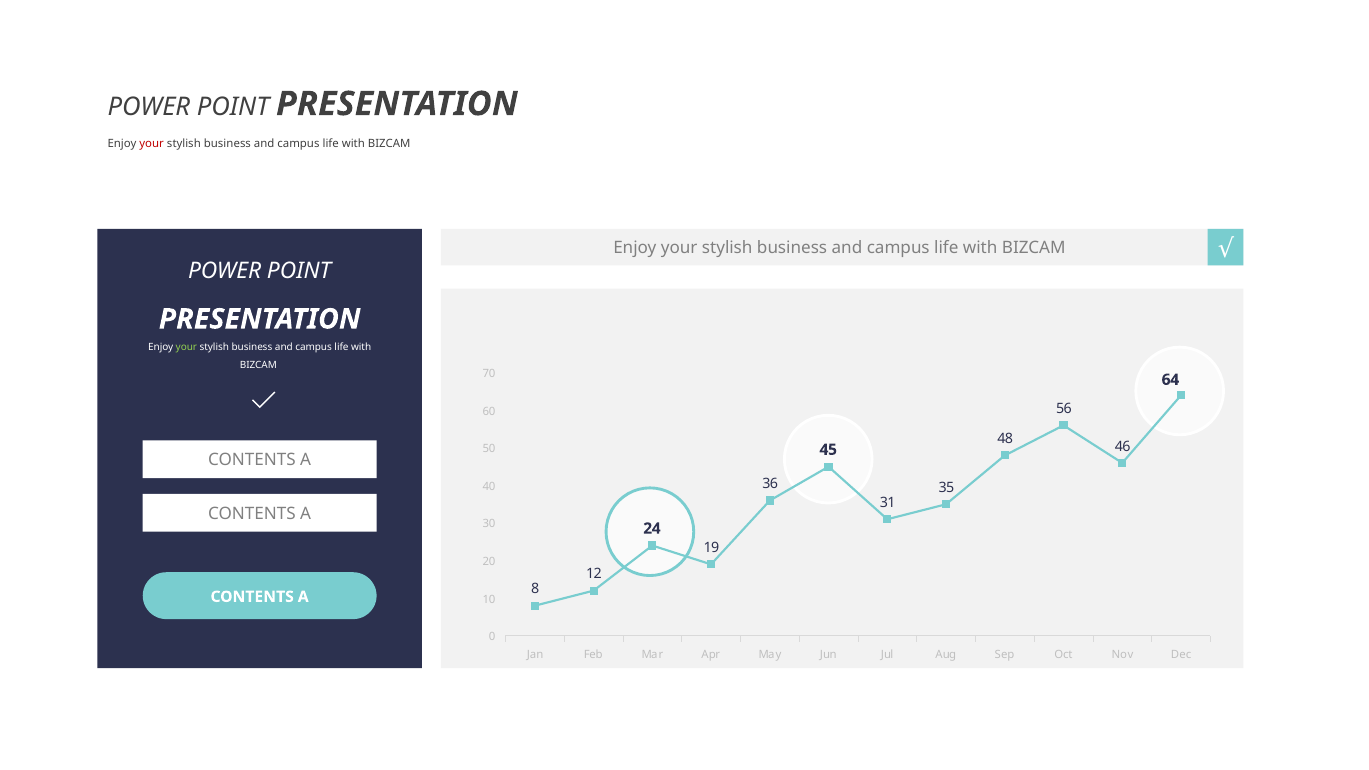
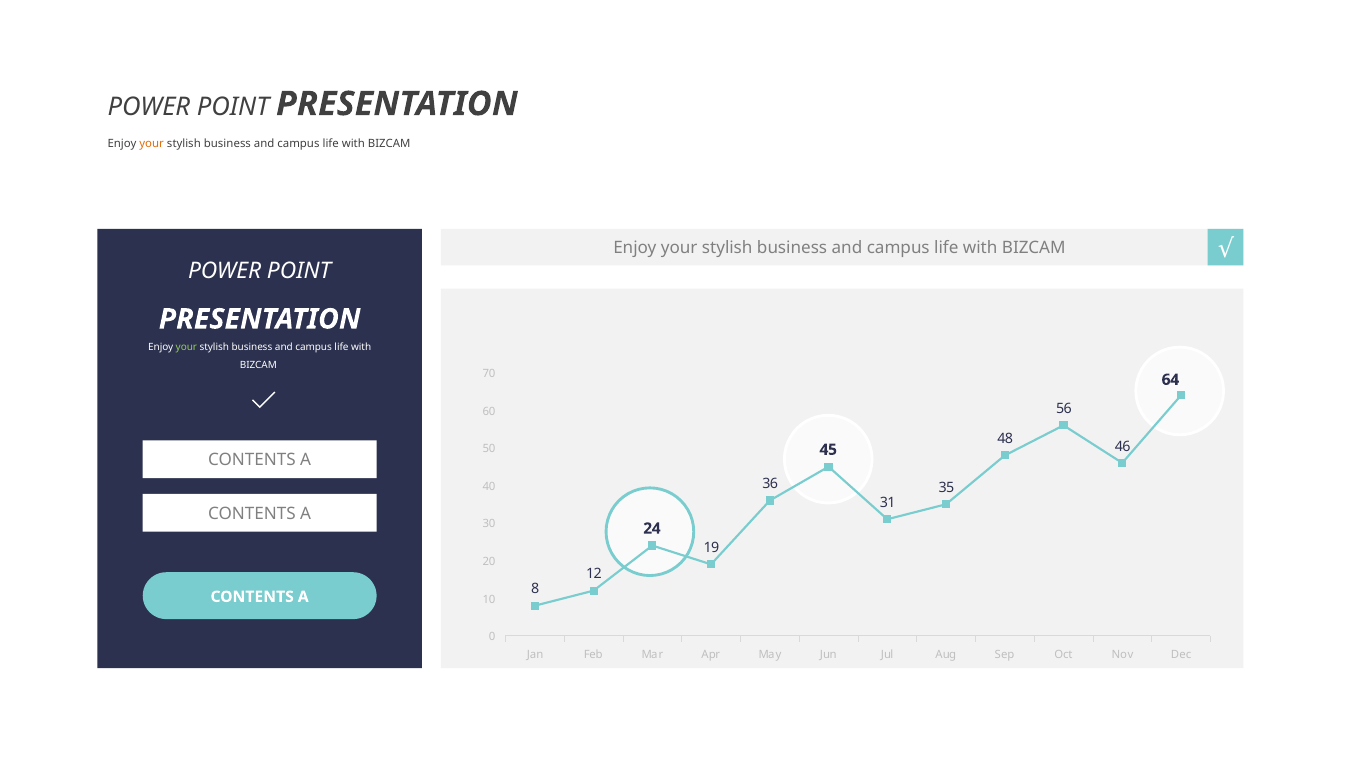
your at (152, 143) colour: red -> orange
